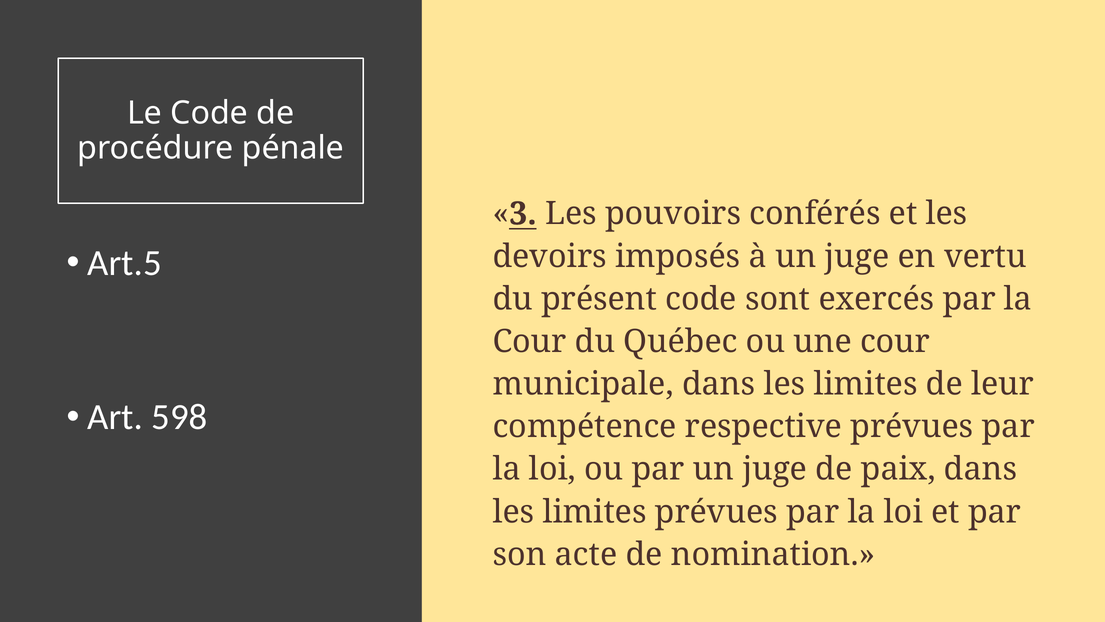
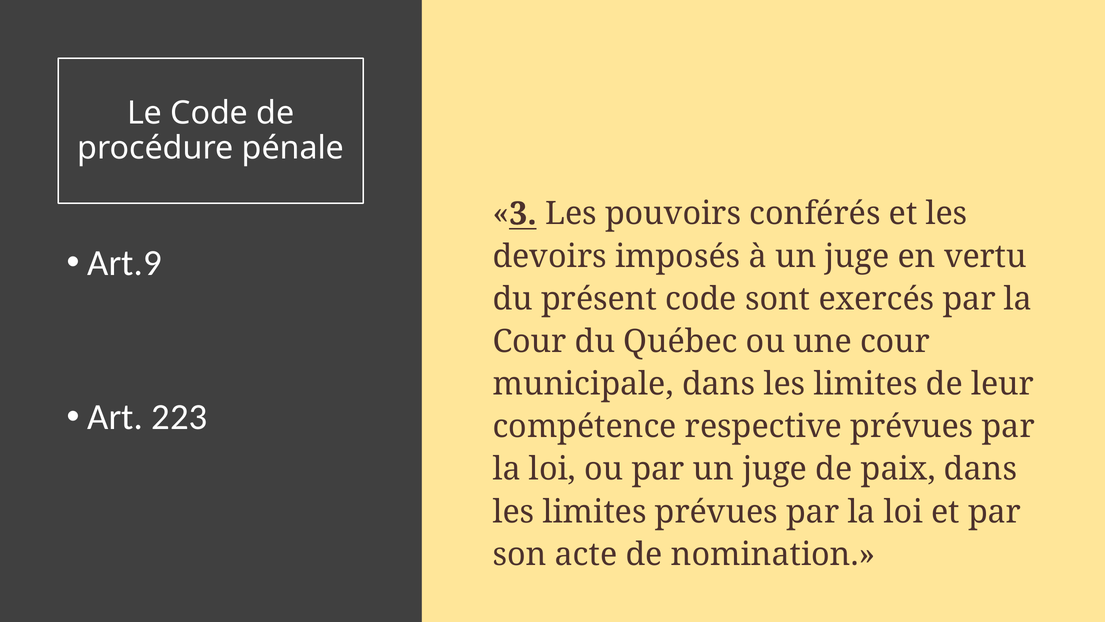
Art.5: Art.5 -> Art.9
598: 598 -> 223
